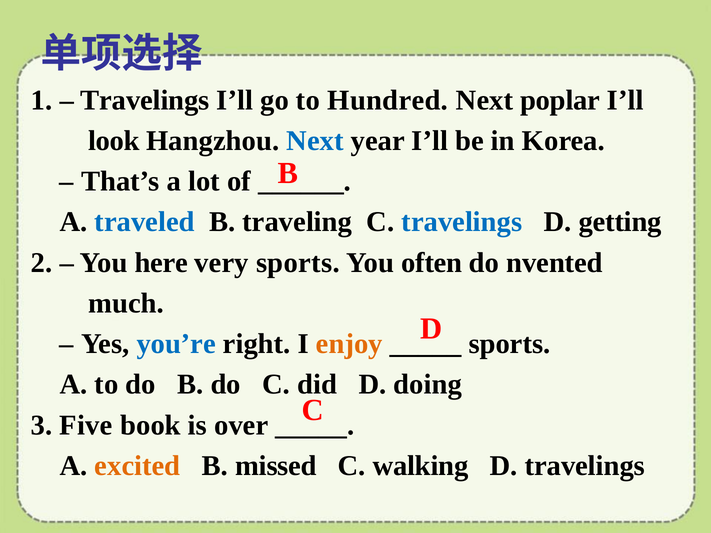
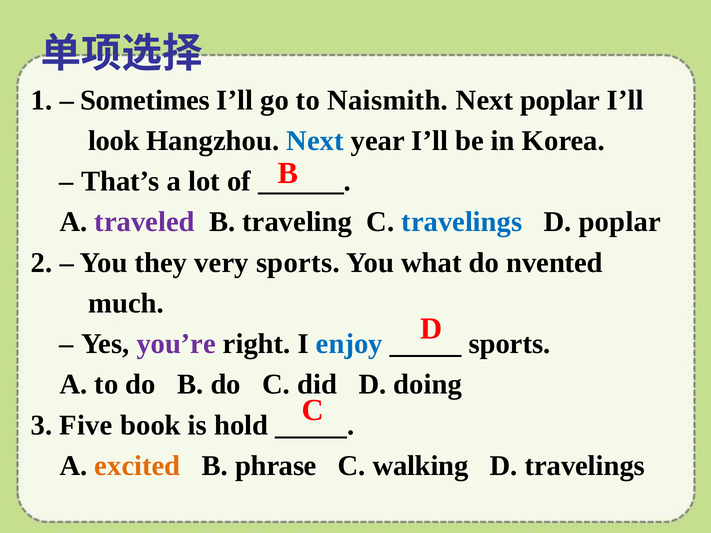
Travelings at (145, 100): Travelings -> Sometimes
Hundred: Hundred -> Naismith
traveled colour: blue -> purple
D getting: getting -> poplar
here: here -> they
often: often -> what
you’re colour: blue -> purple
enjoy colour: orange -> blue
over: over -> hold
missed: missed -> phrase
